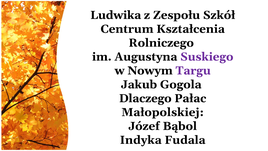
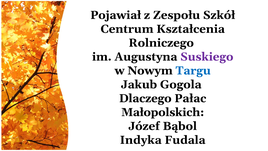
Ludwika: Ludwika -> Pojawiał
Targu colour: purple -> blue
Małopolskiej: Małopolskiej -> Małopolskich
